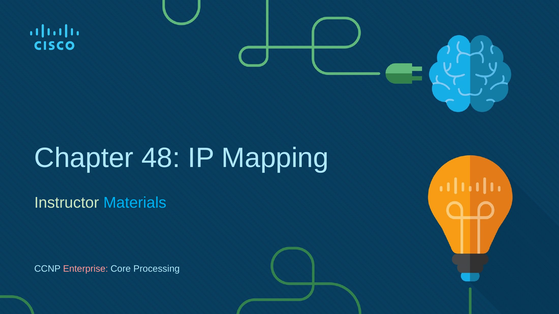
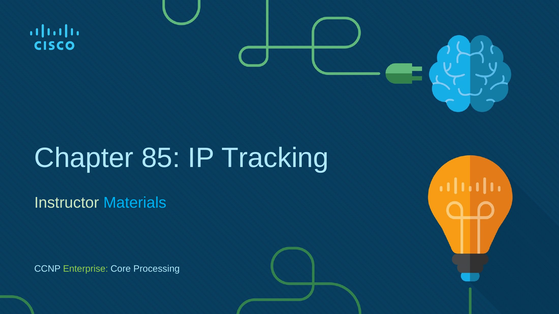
48: 48 -> 85
Mapping: Mapping -> Tracking
Enterprise colour: pink -> light green
